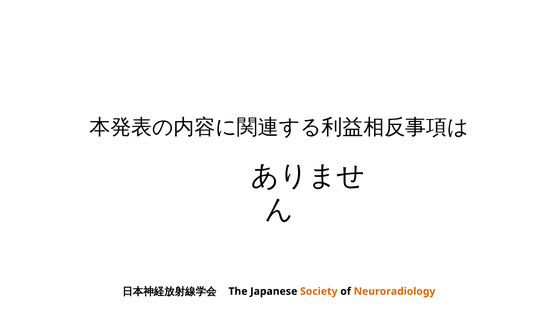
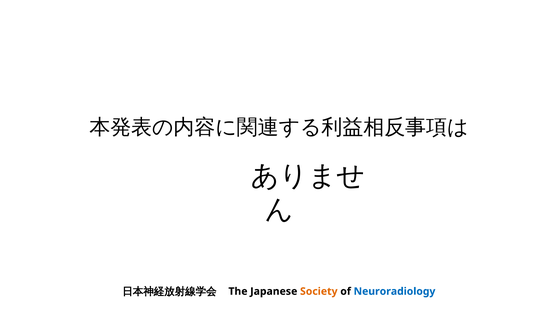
Neuroradiology colour: orange -> blue
